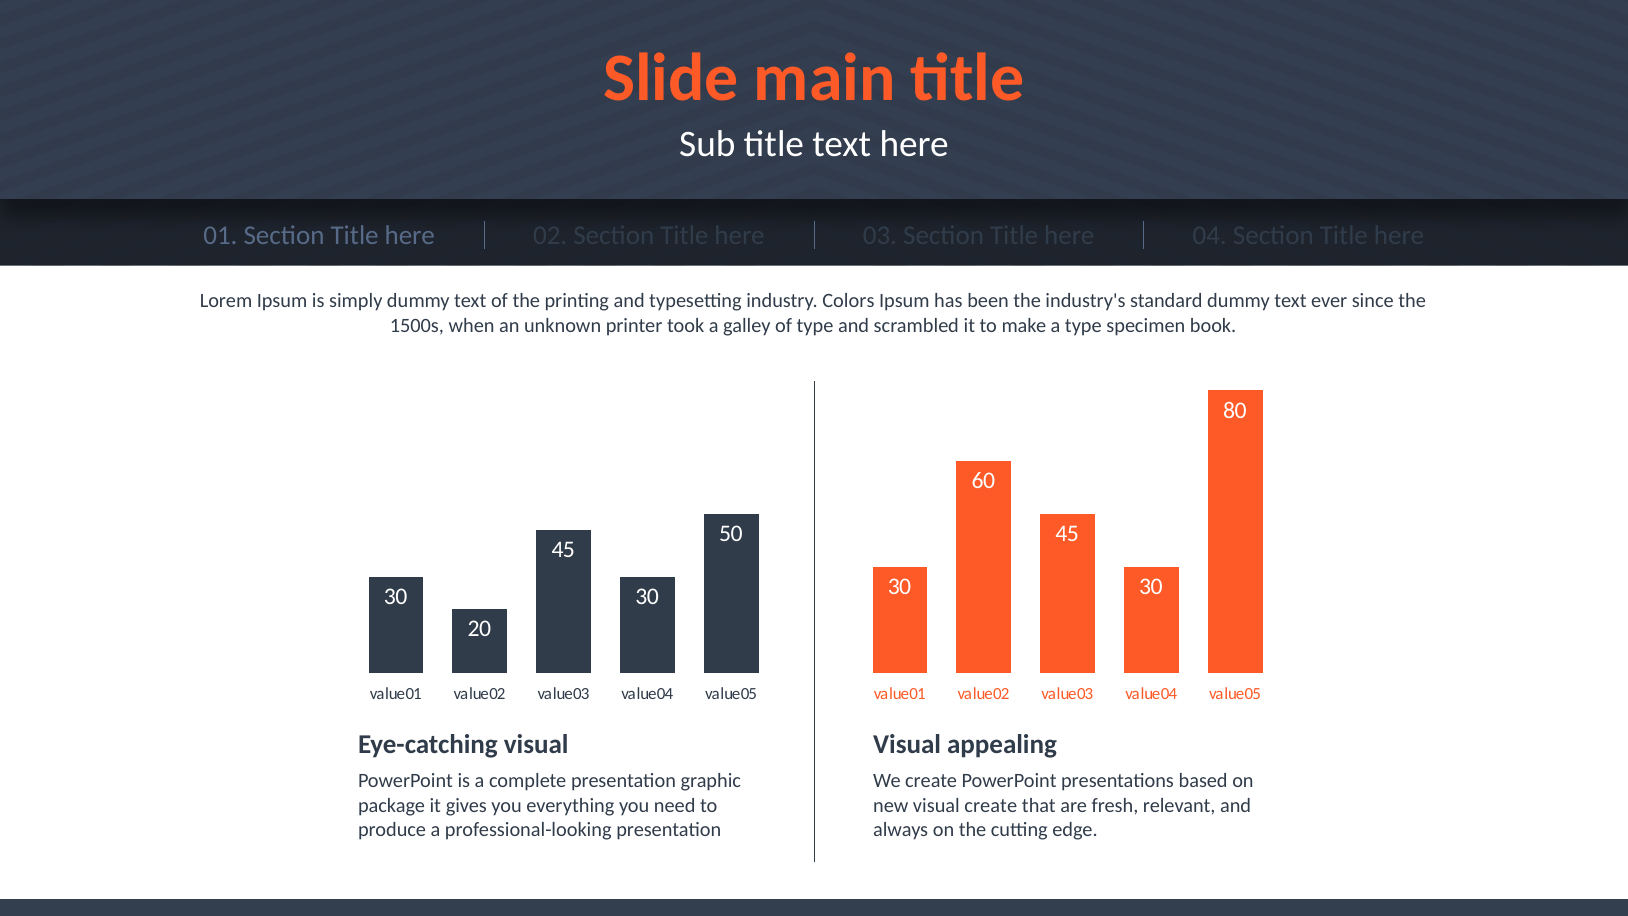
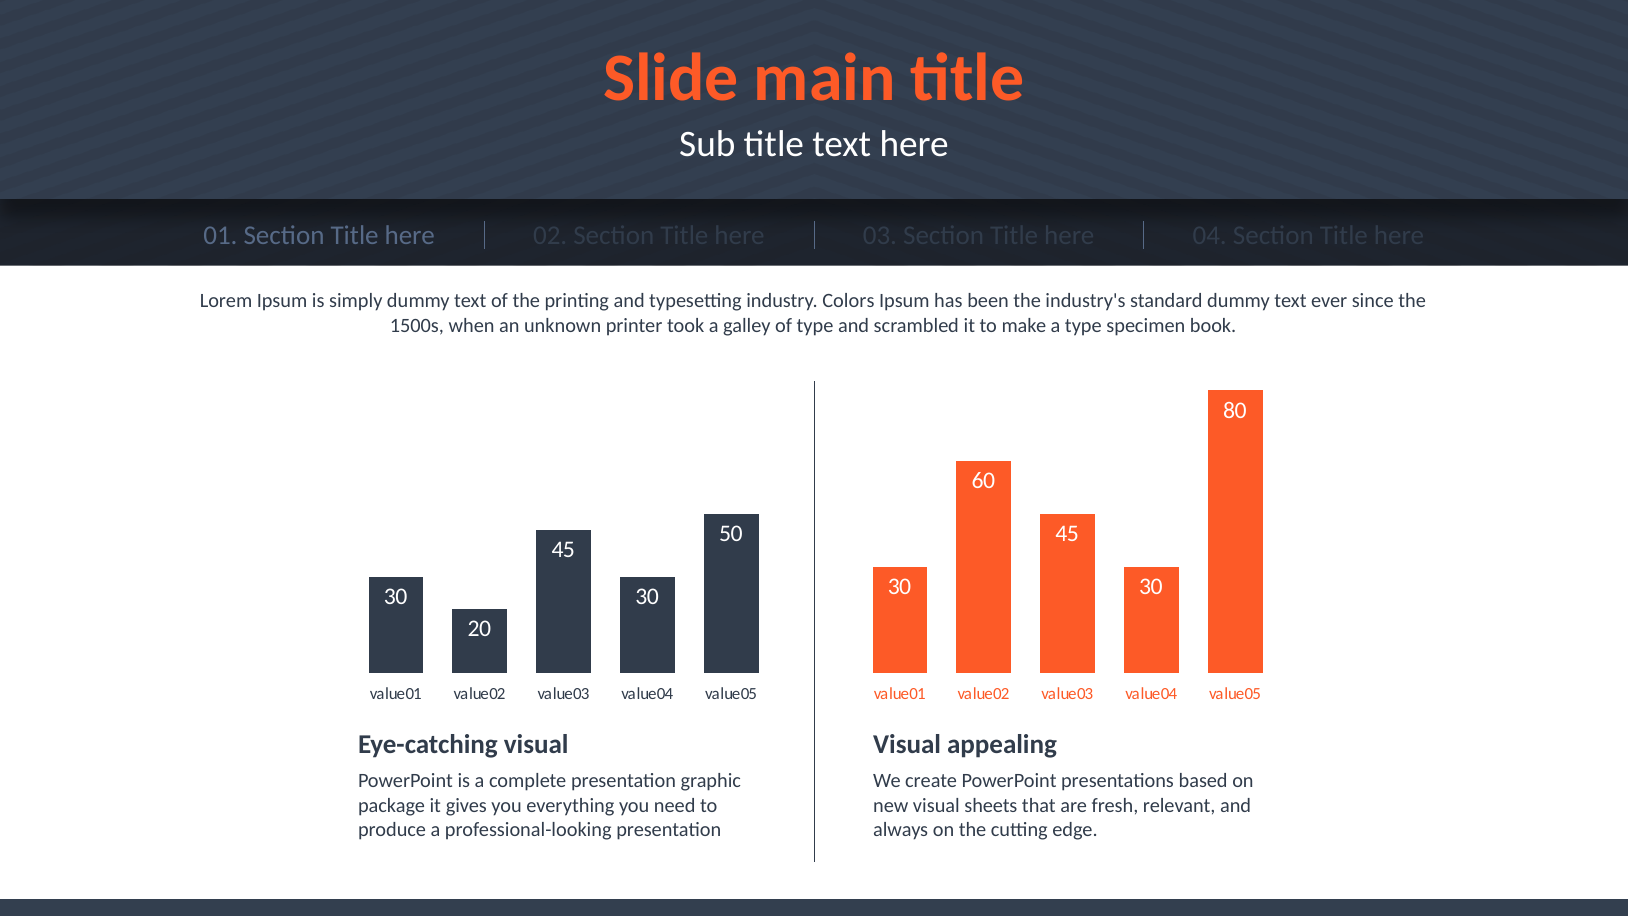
visual create: create -> sheets
